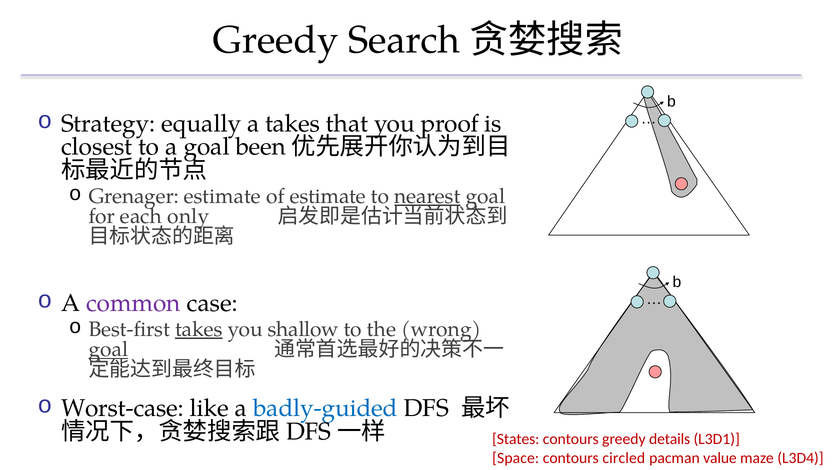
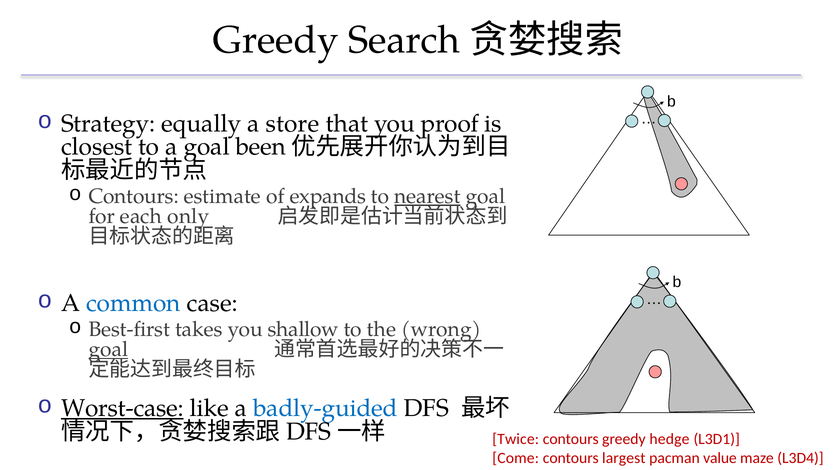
a takes: takes -> store
Grenager at (134, 196): Grenager -> Contours
of estimate: estimate -> expands
common colour: purple -> blue
takes at (199, 330) underline: present -> none
Worst-case underline: none -> present
States: States -> Twice
details: details -> hedge
Space: Space -> Come
circled: circled -> largest
